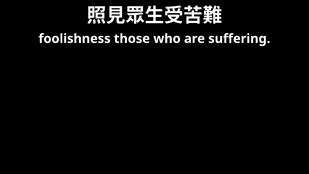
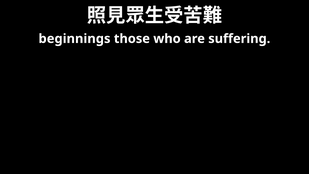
foolishness: foolishness -> beginnings
